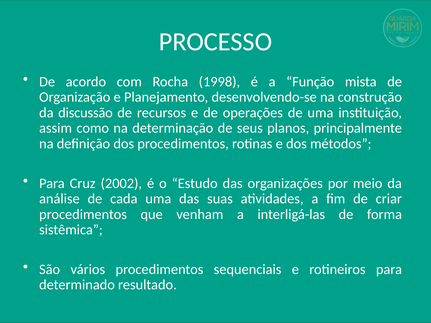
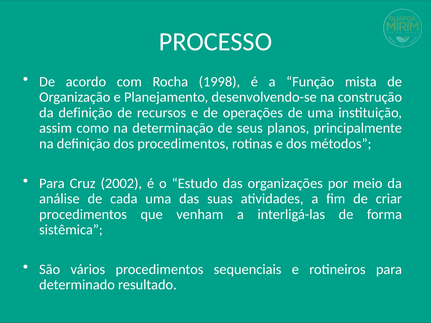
da discussão: discussão -> definição
